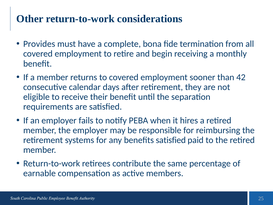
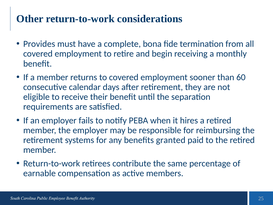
42: 42 -> 60
benefits satisfied: satisfied -> granted
